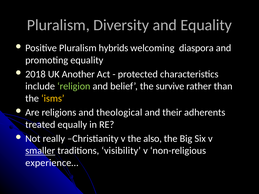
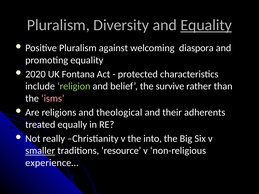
Equality at (206, 25) underline: none -> present
hybrids: hybrids -> against
2018: 2018 -> 2020
Another: Another -> Fontana
isms colour: yellow -> pink
also: also -> into
visibility: visibility -> resource
